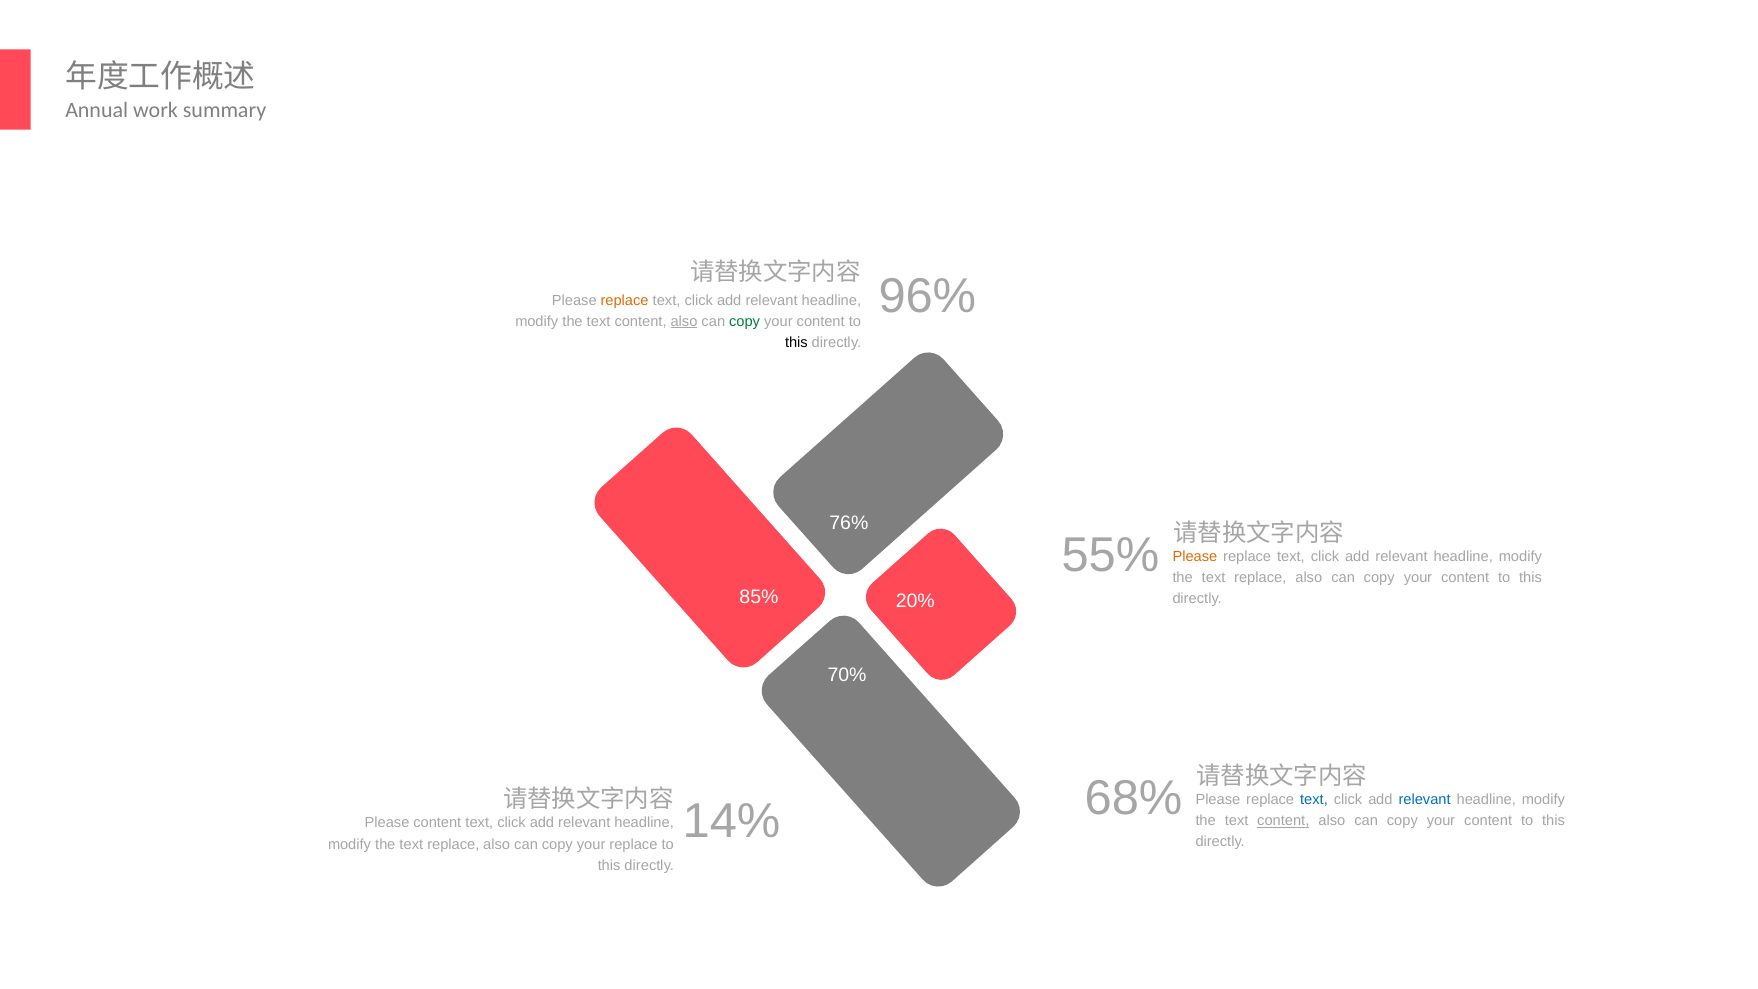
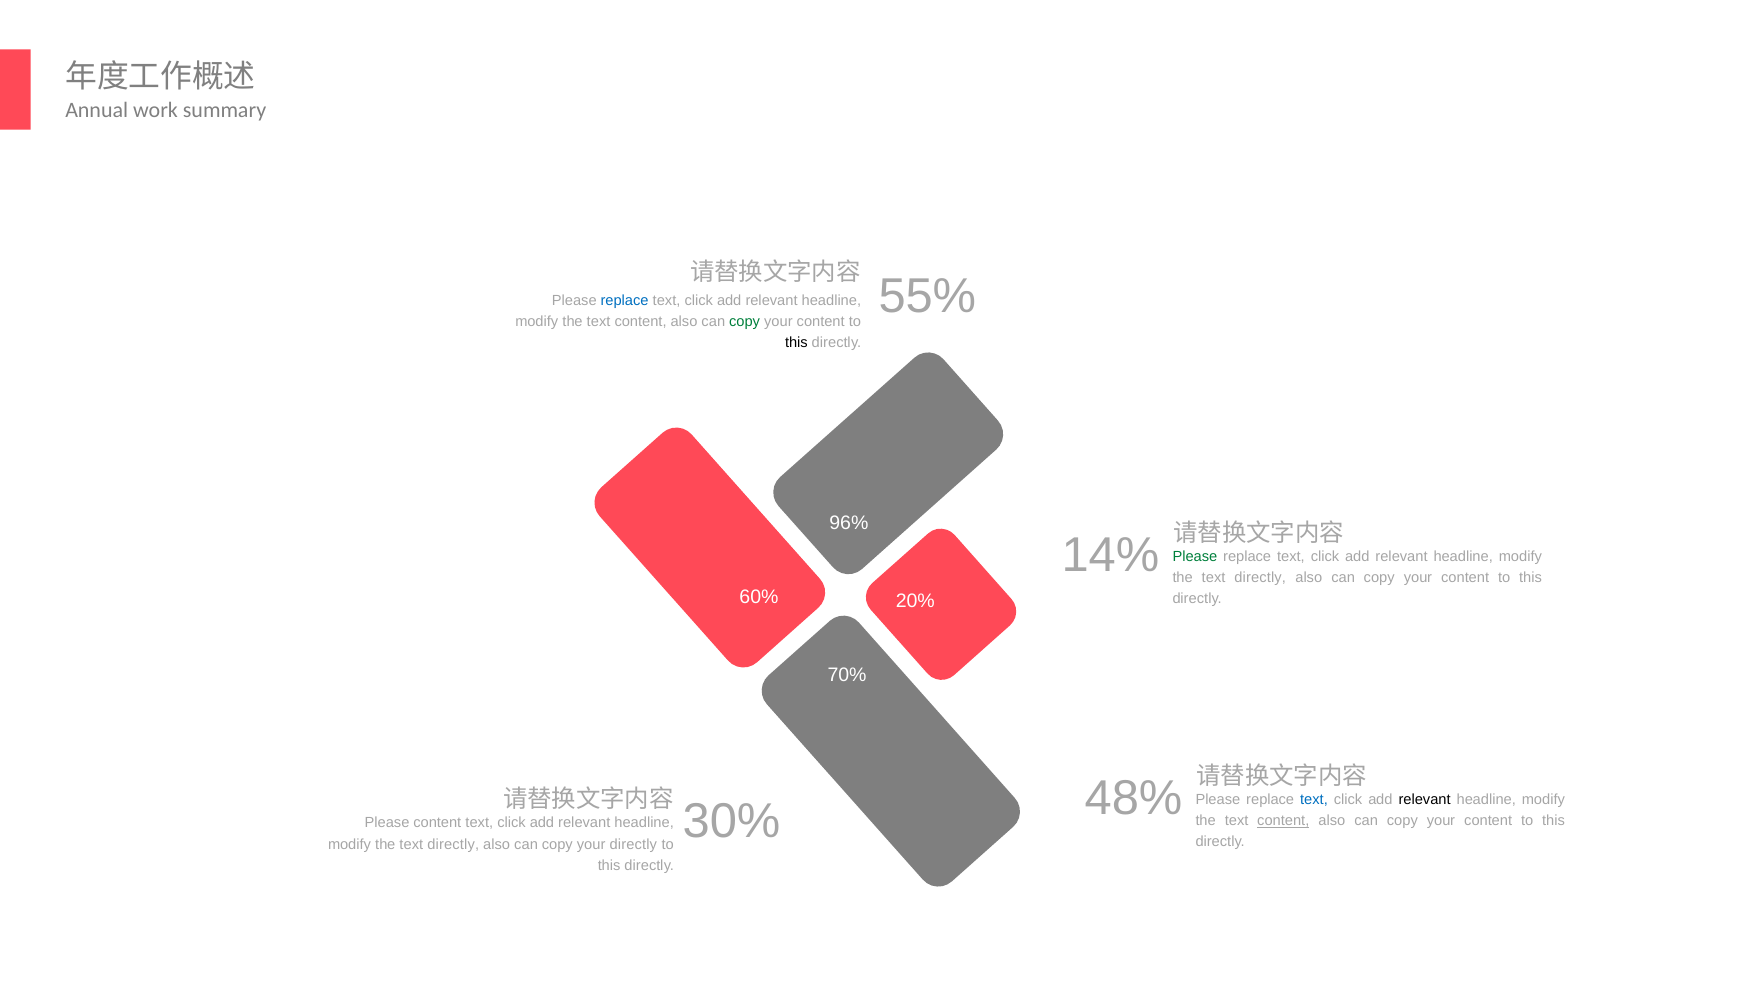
96%: 96% -> 55%
replace at (625, 301) colour: orange -> blue
also at (684, 322) underline: present -> none
76%: 76% -> 96%
55%: 55% -> 14%
Please at (1195, 557) colour: orange -> green
replace at (1260, 578): replace -> directly
85%: 85% -> 60%
68%: 68% -> 48%
relevant at (1425, 800) colour: blue -> black
14%: 14% -> 30%
replace at (453, 844): replace -> directly
your replace: replace -> directly
